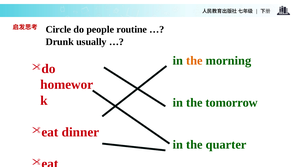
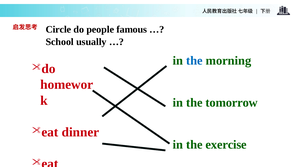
routine: routine -> famous
Drunk: Drunk -> School
the at (194, 61) colour: orange -> blue
quarter: quarter -> exercise
